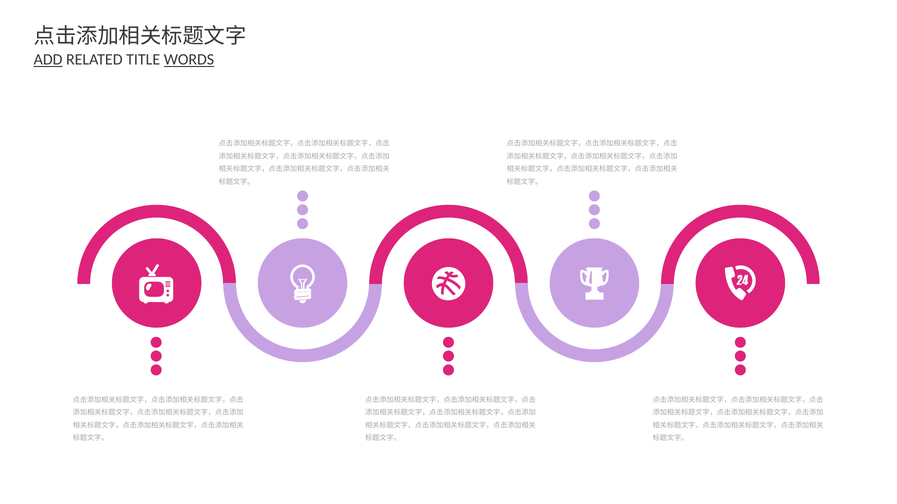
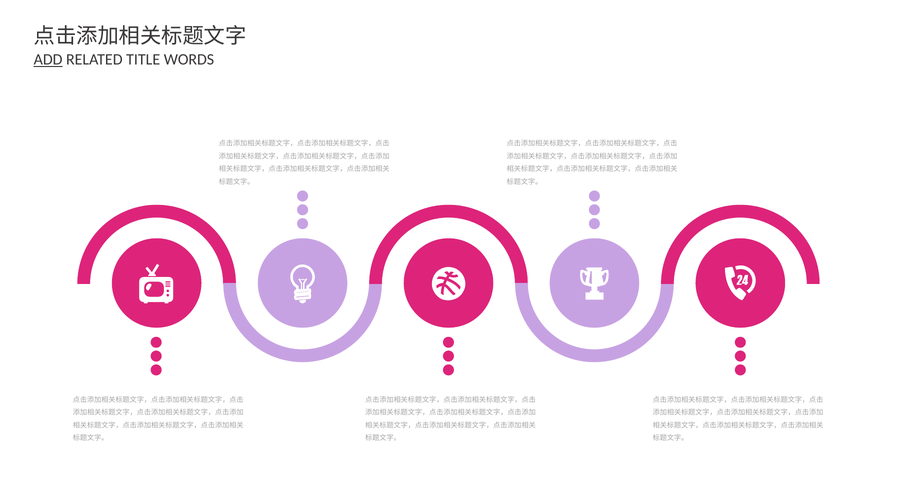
WORDS underline: present -> none
